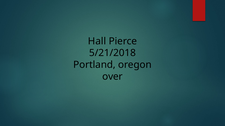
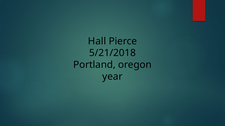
over: over -> year
